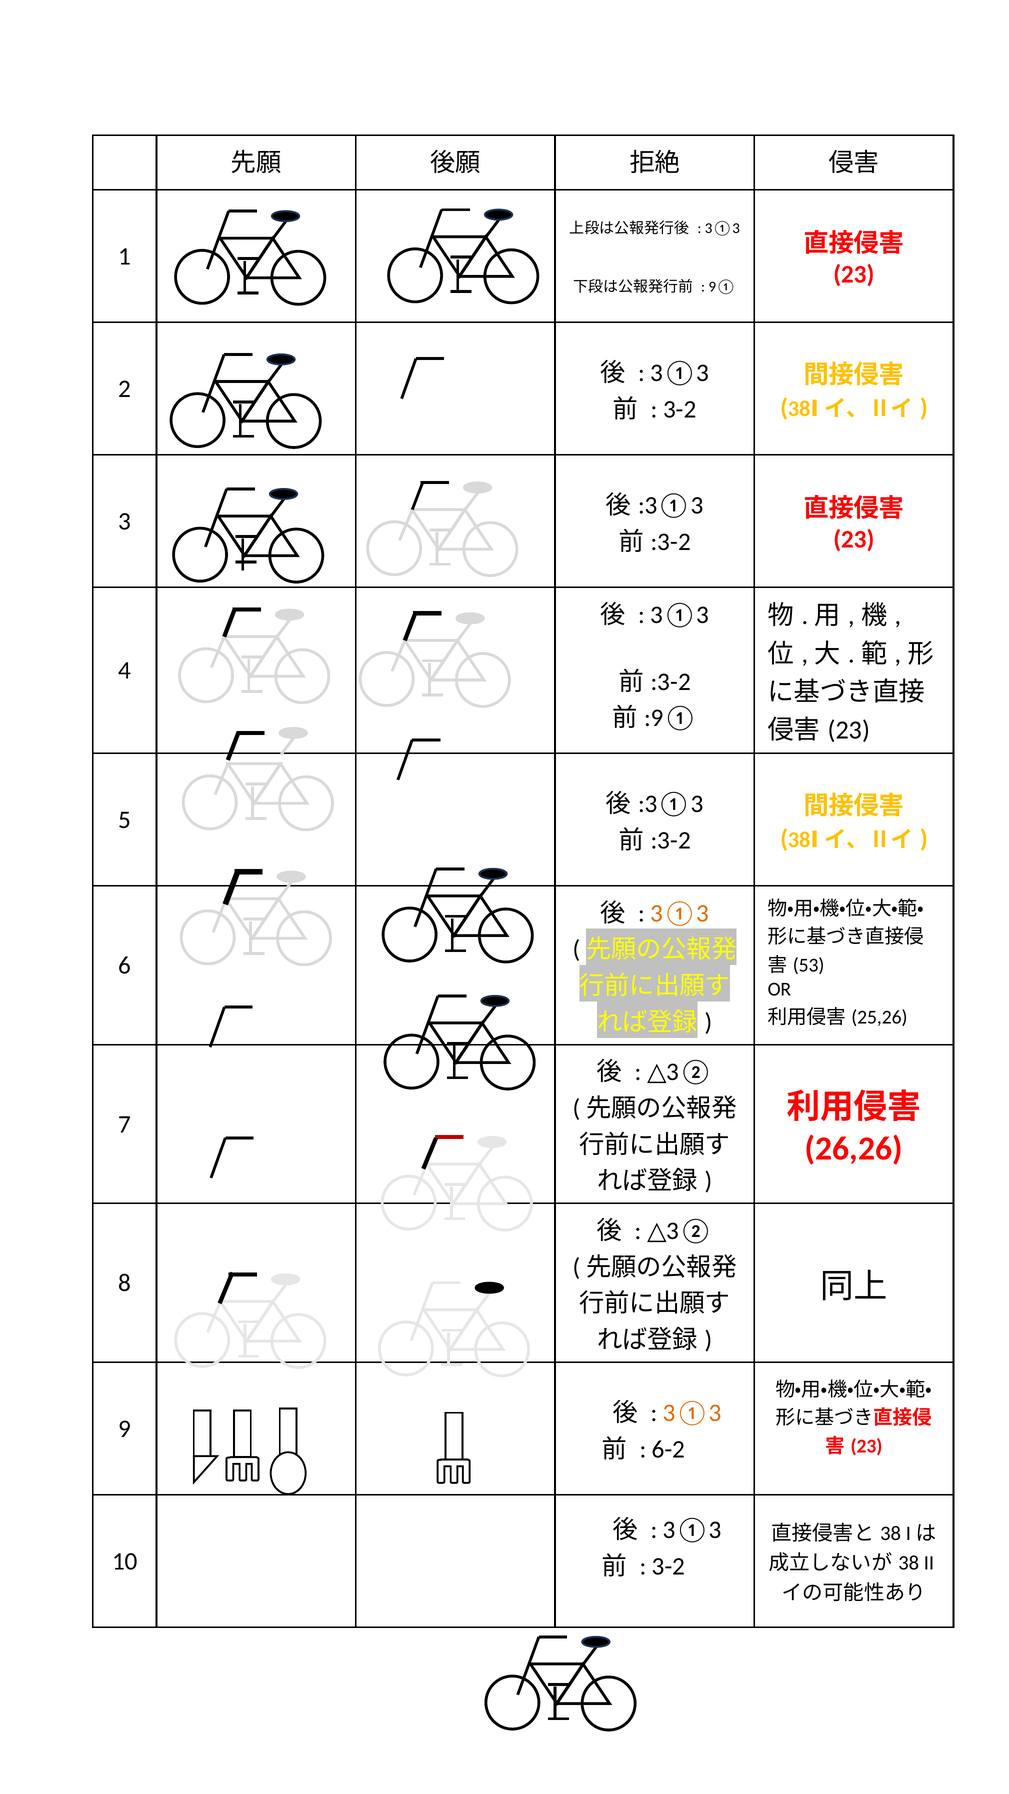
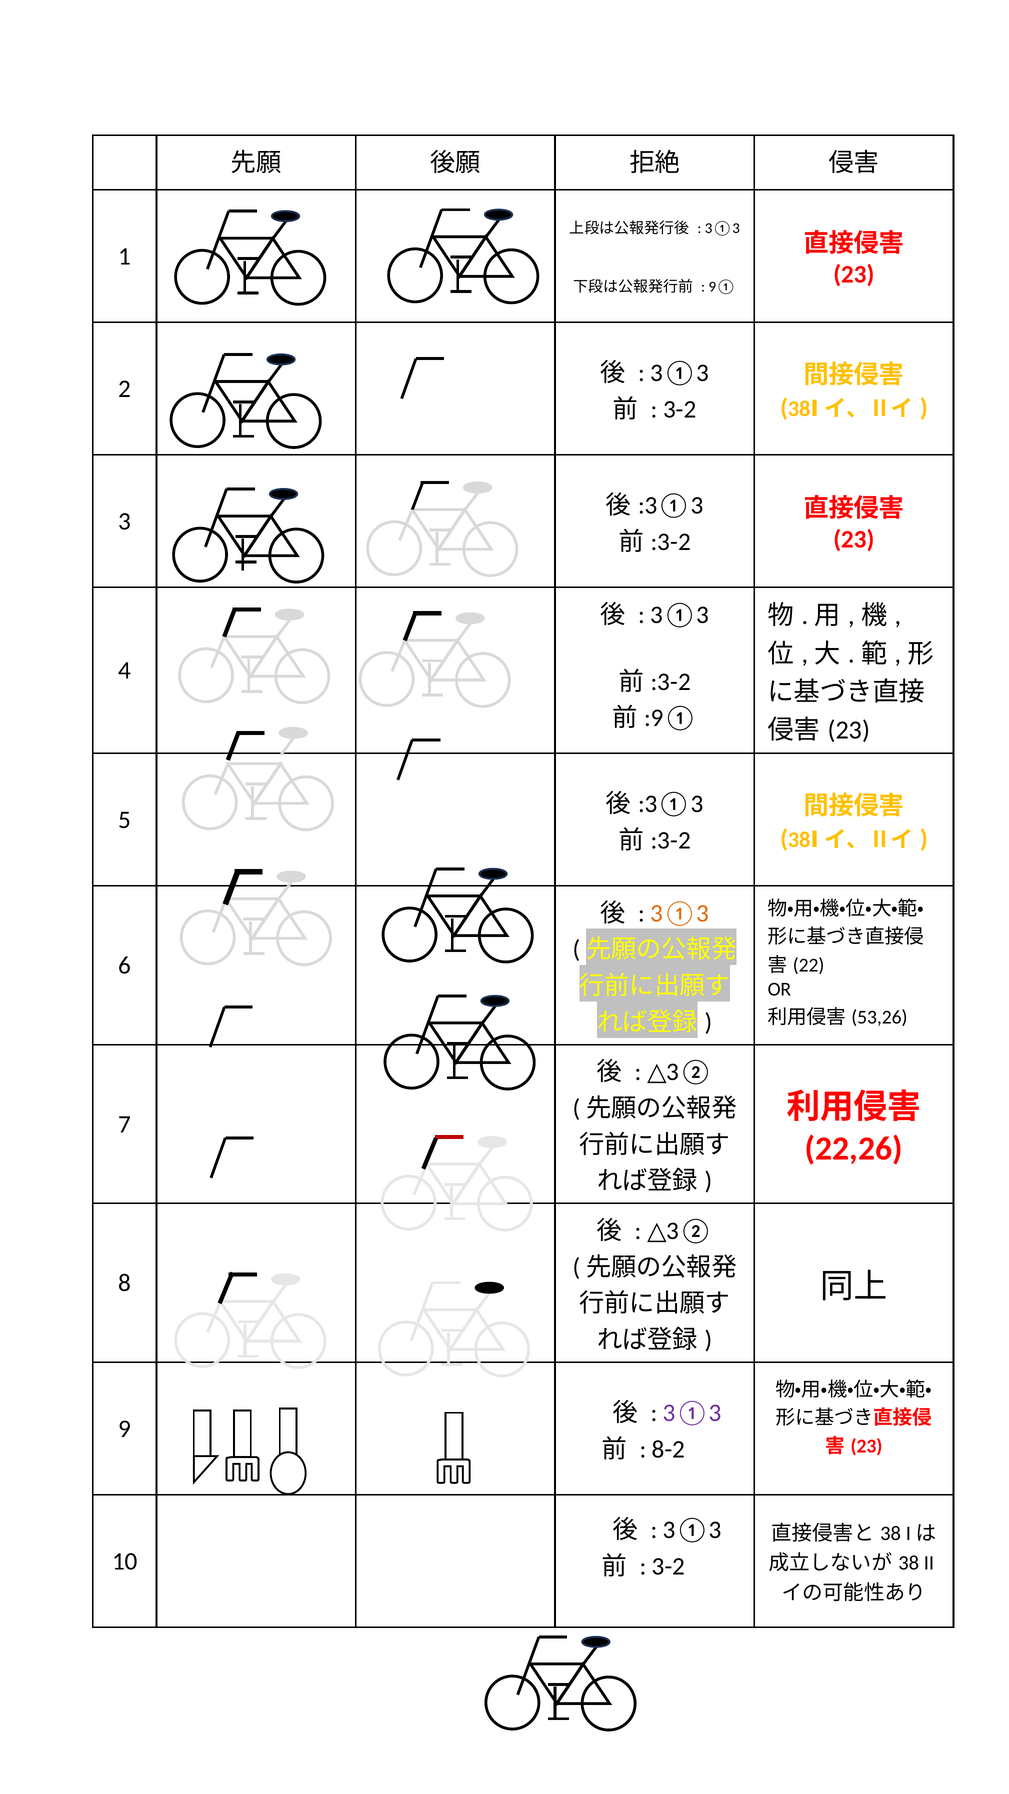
53: 53 -> 22
25,26: 25,26 -> 53,26
26,26: 26,26 -> 22,26
3①3 at (692, 1413) colour: orange -> purple
6-2: 6-2 -> 8-2
